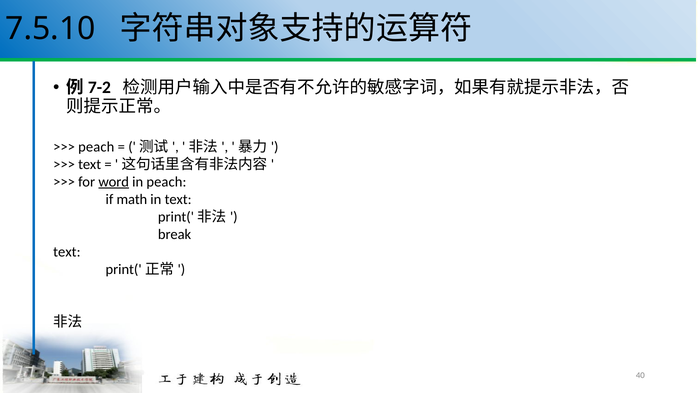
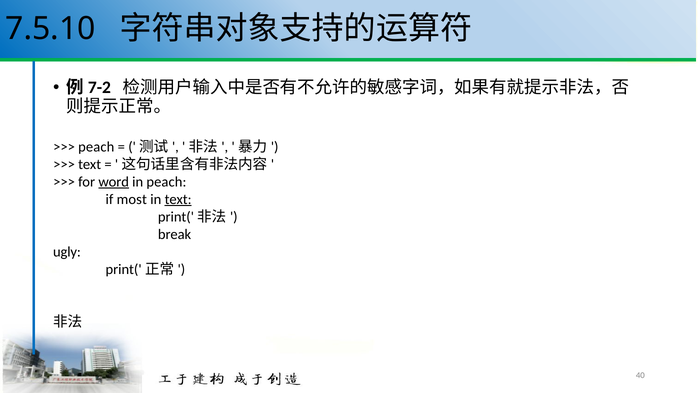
math: math -> most
text at (178, 199) underline: none -> present
text at (67, 252): text -> ugly
